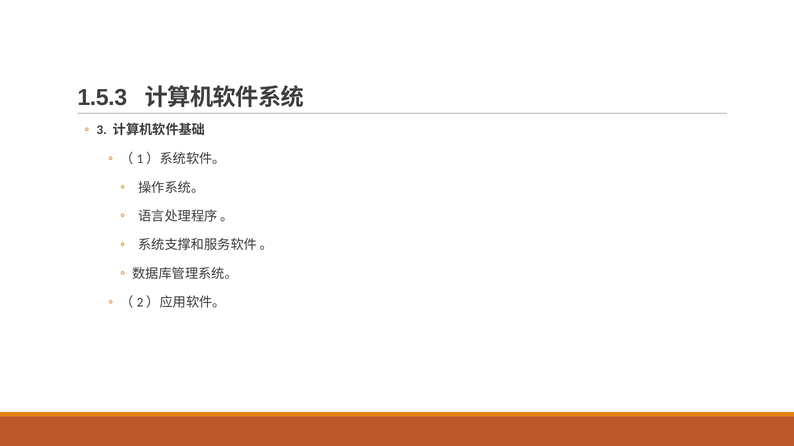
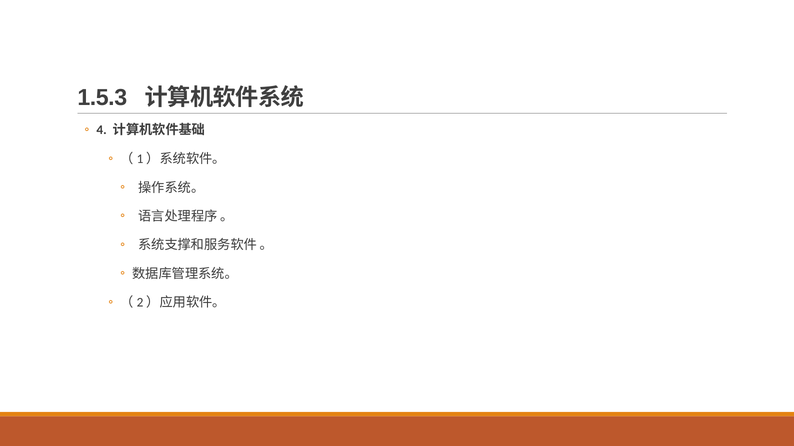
3: 3 -> 4
